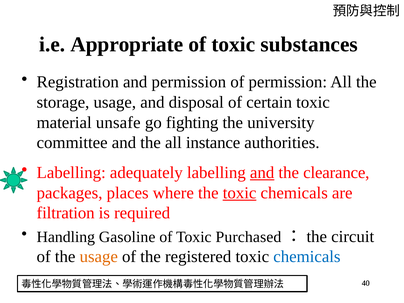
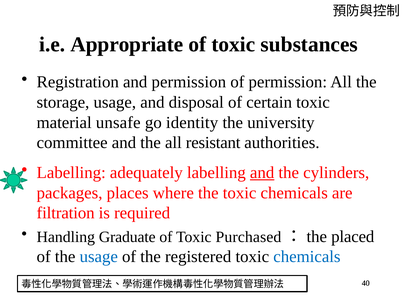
fighting: fighting -> identity
instance: instance -> resistant
clearance: clearance -> cylinders
toxic at (240, 193) underline: present -> none
Gasoline: Gasoline -> Graduate
circuit: circuit -> placed
usage at (99, 257) colour: orange -> blue
